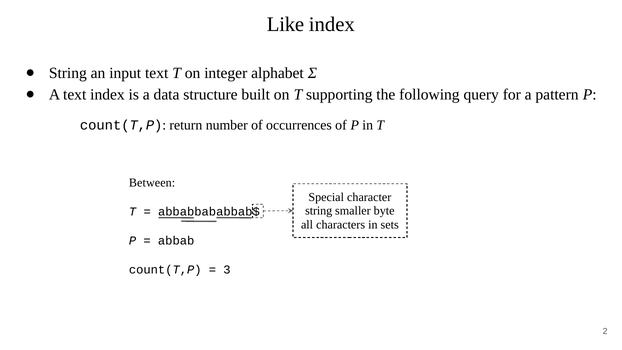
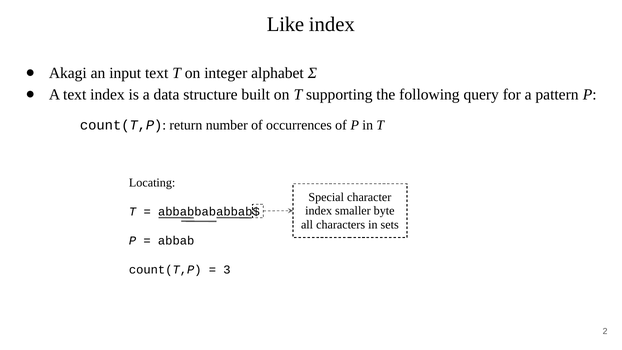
String at (68, 73): String -> Akagi
Between: Between -> Locating
string at (319, 211): string -> index
